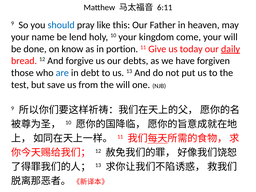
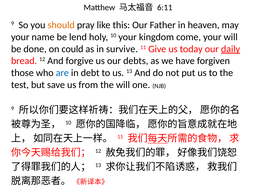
should colour: blue -> orange
know: know -> could
portion: portion -> survive
